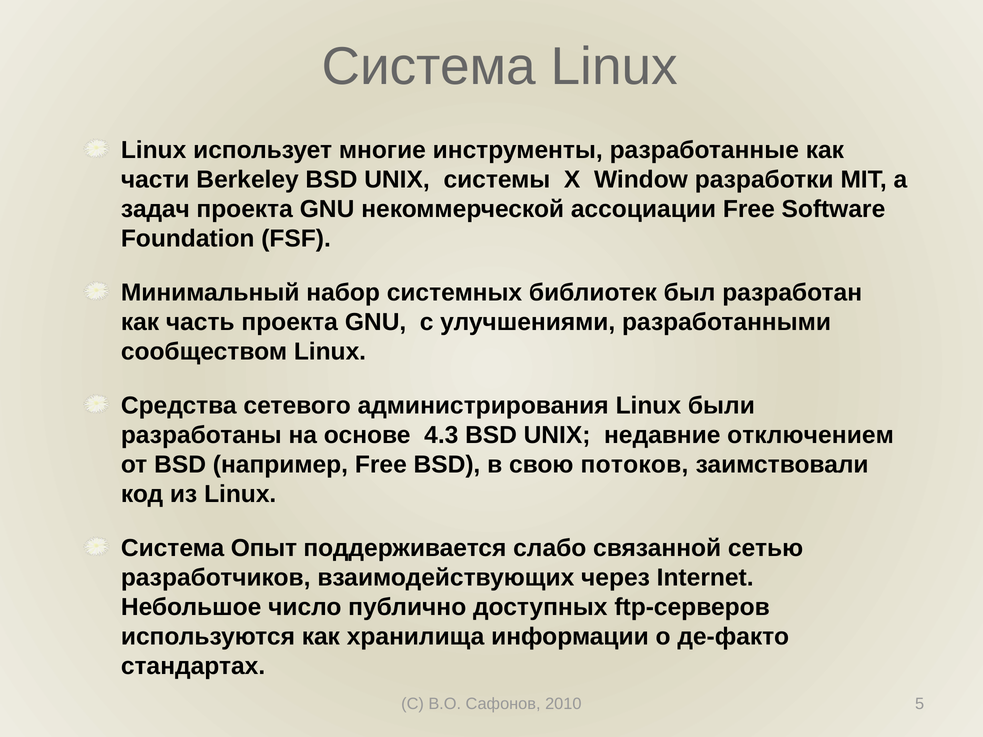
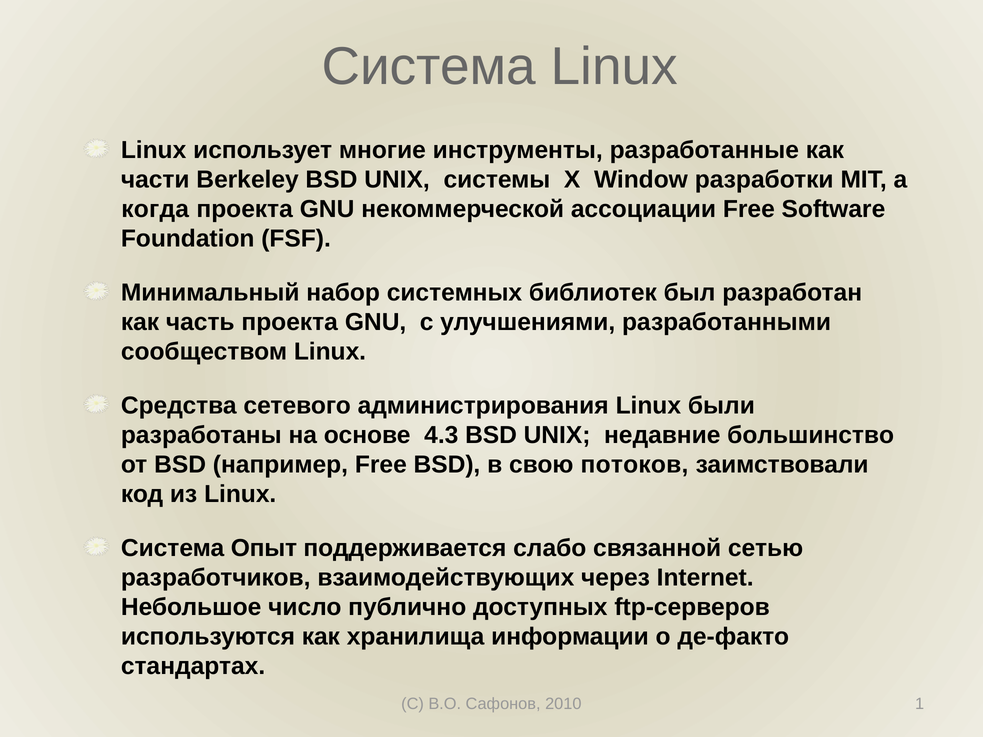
задач: задач -> когда
отключением: отключением -> большинство
5: 5 -> 1
